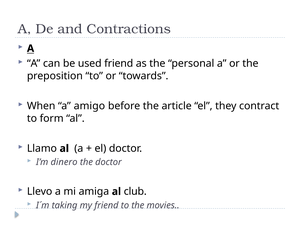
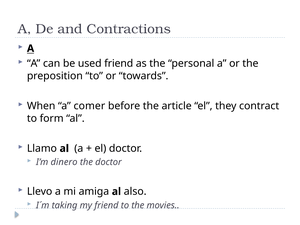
amigo: amigo -> comer
club: club -> also
